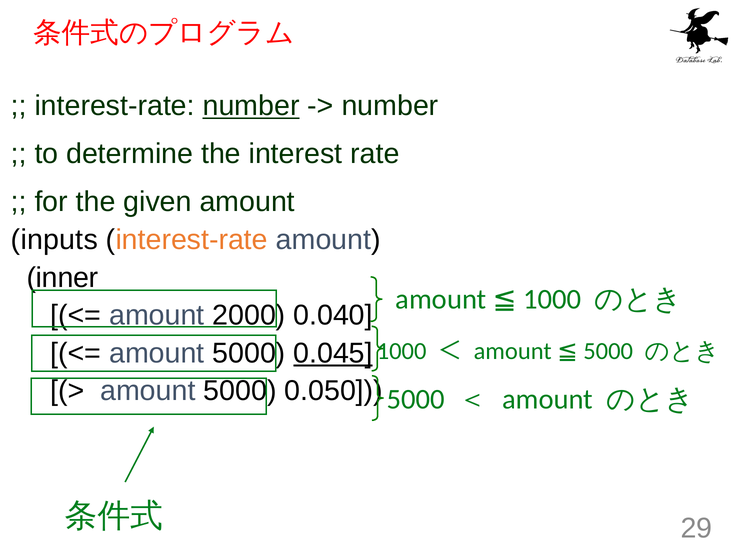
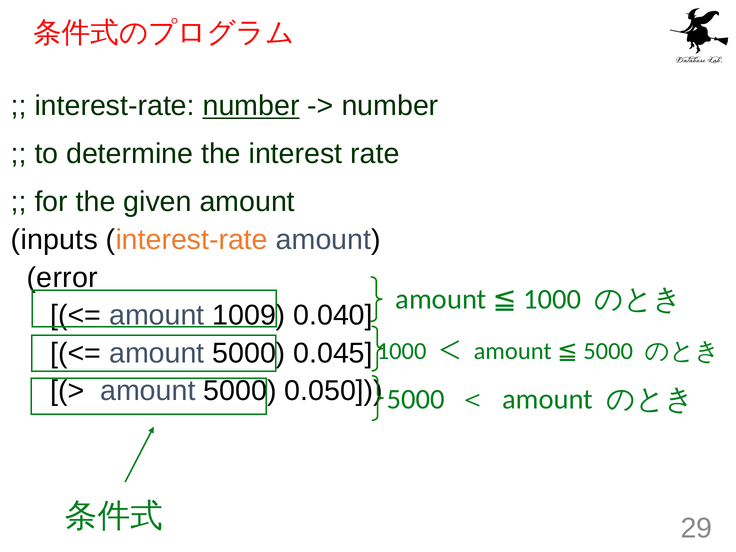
inner: inner -> error
2000: 2000 -> 1009
0.045 underline: present -> none
